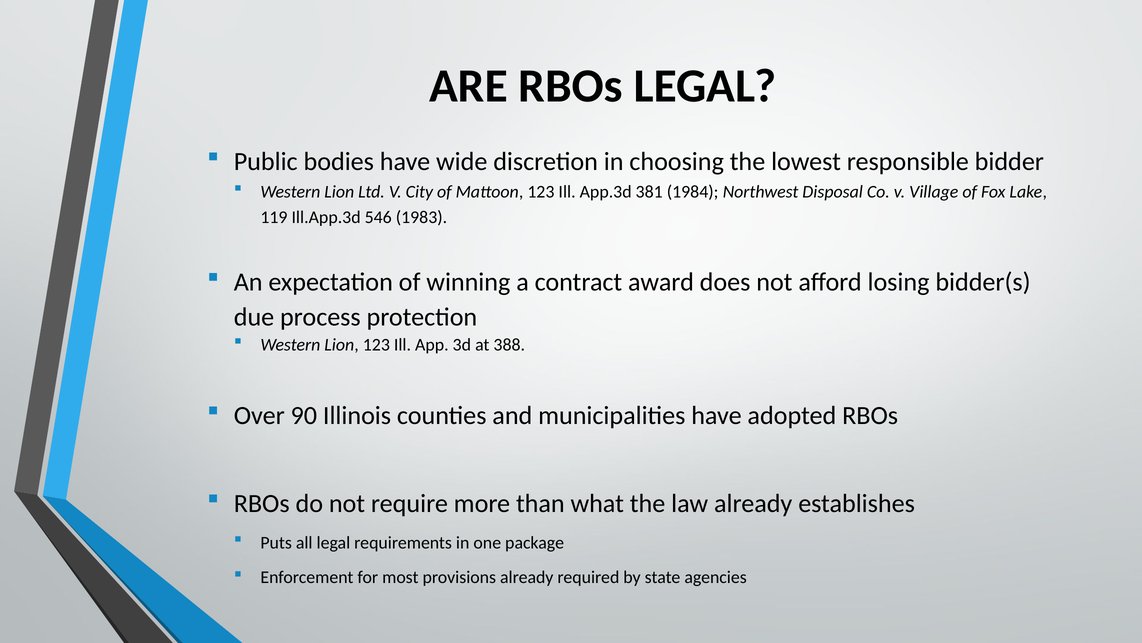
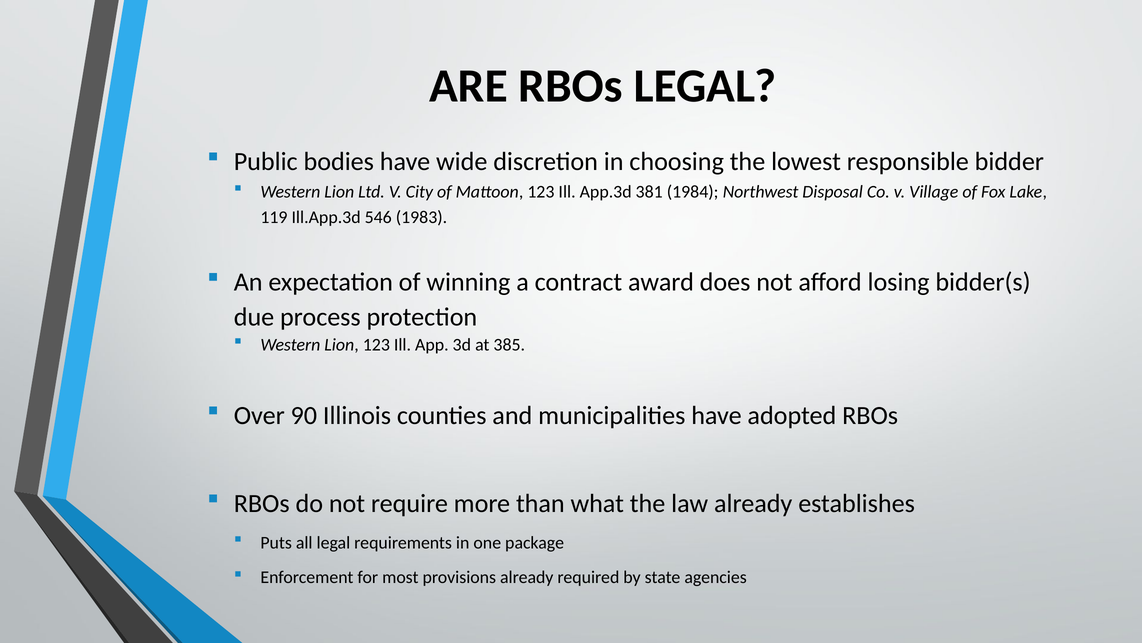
388: 388 -> 385
